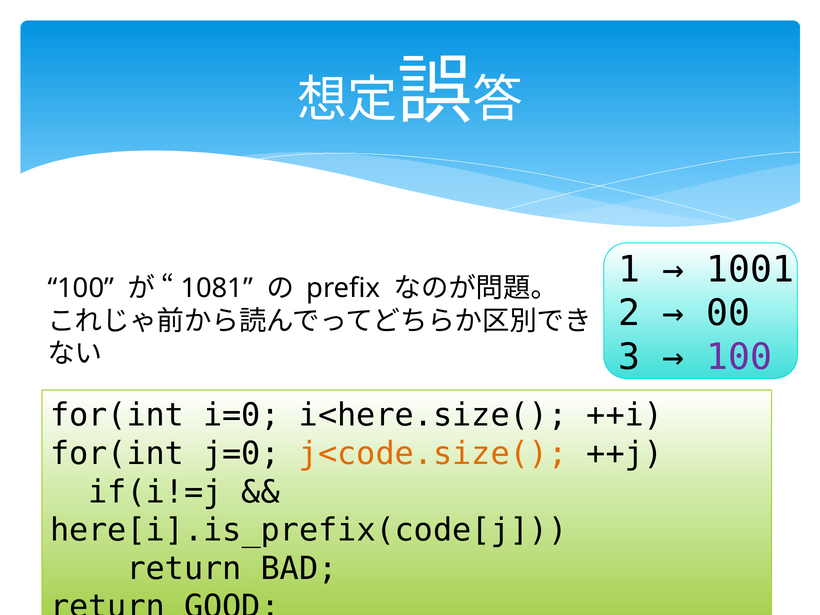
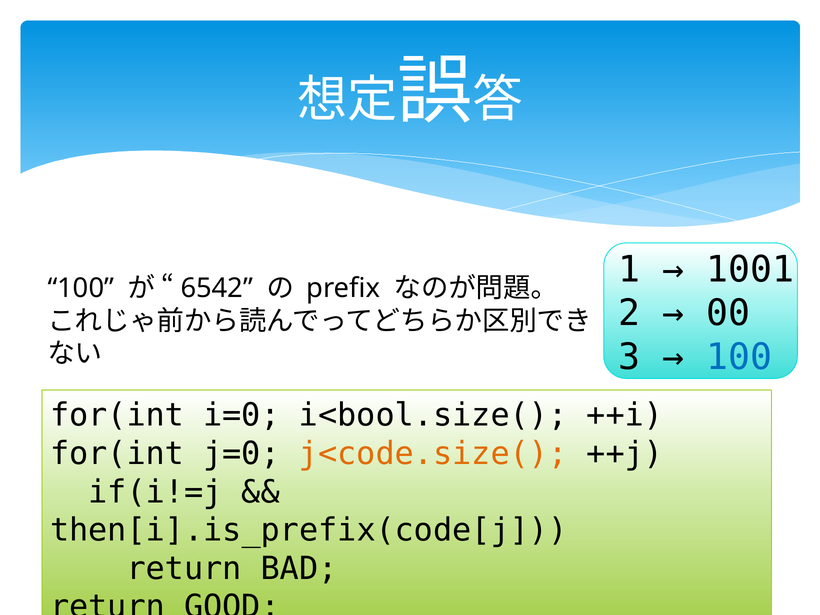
1081: 1081 -> 6542
100 at (739, 357) colour: purple -> blue
i<here.size(: i<here.size( -> i<bool.size(
here[i].is_prefix(code[j: here[i].is_prefix(code[j -> then[i].is_prefix(code[j
